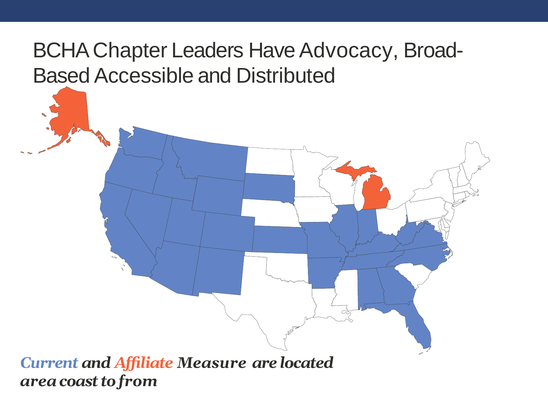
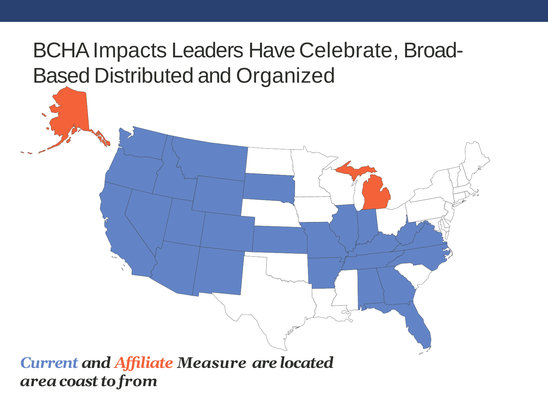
Chapter: Chapter -> Impacts
Advocacy: Advocacy -> Celebrate
Accessible: Accessible -> Distributed
Distributed: Distributed -> Organized
